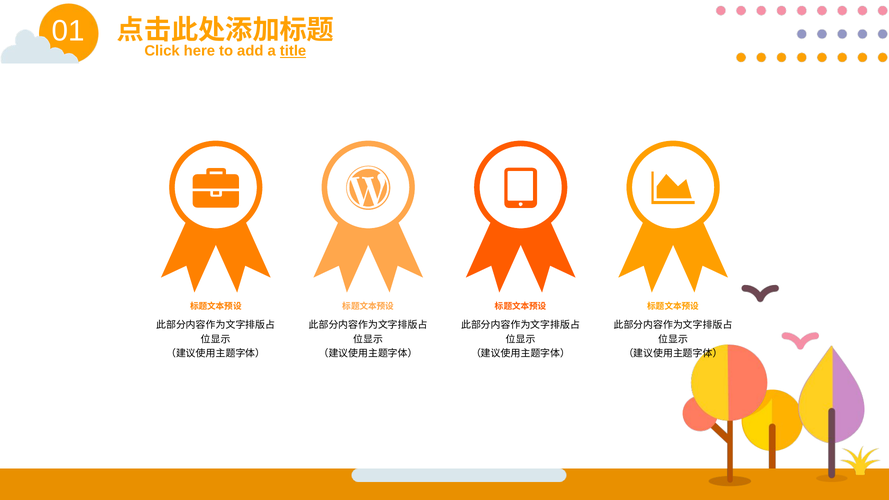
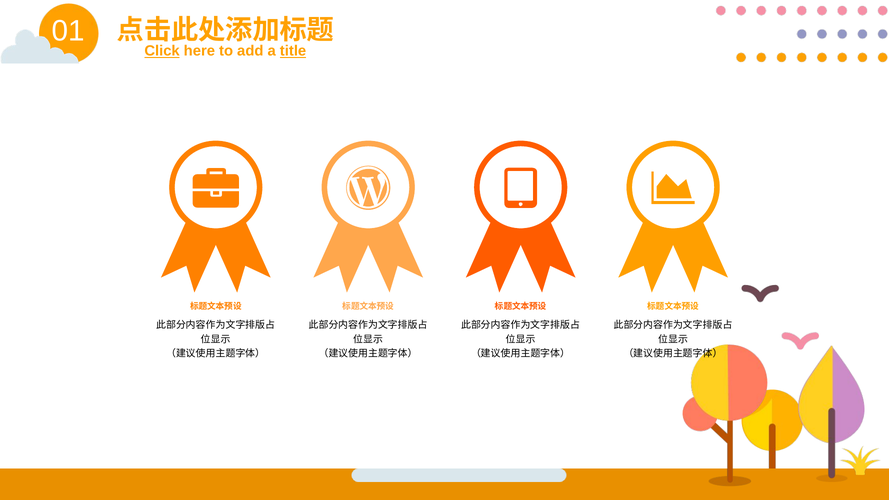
Click underline: none -> present
